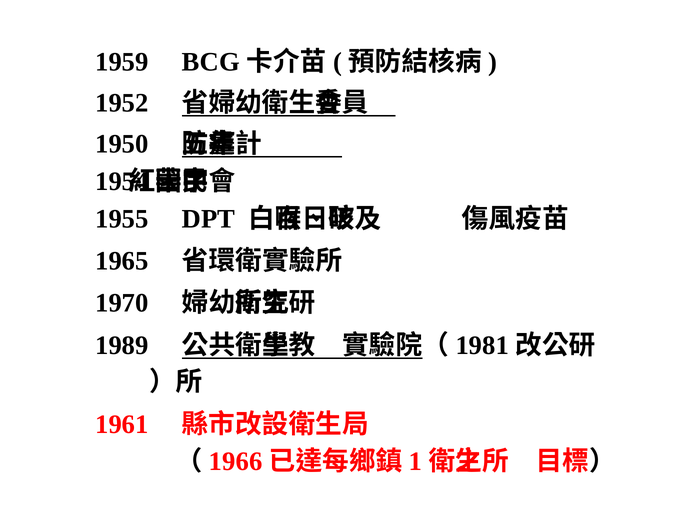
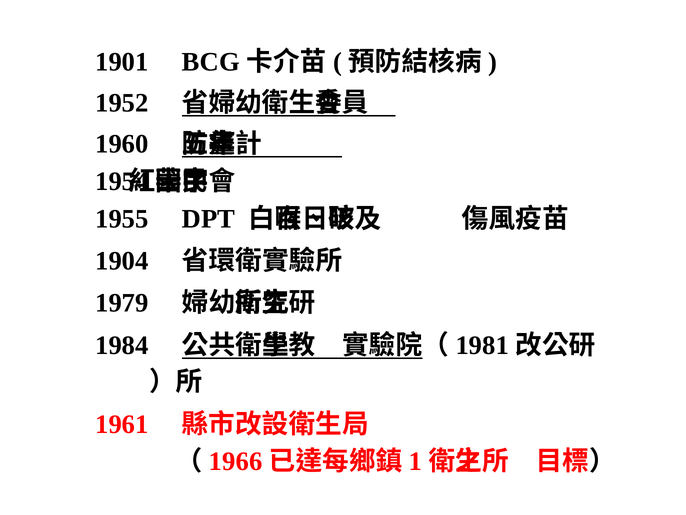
1959: 1959 -> 1901
1950: 1950 -> 1960
1965: 1965 -> 1904
1970: 1970 -> 1979
1989: 1989 -> 1984
